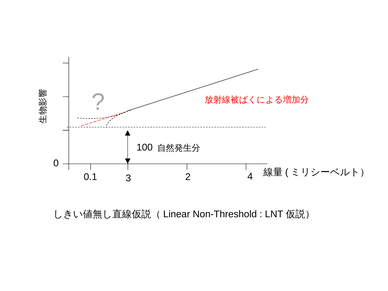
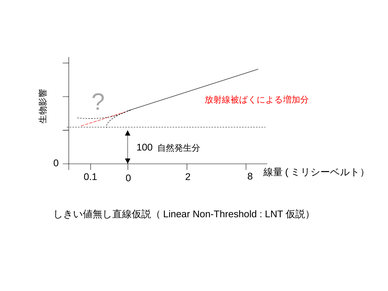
0.1 3: 3 -> 0
4: 4 -> 8
